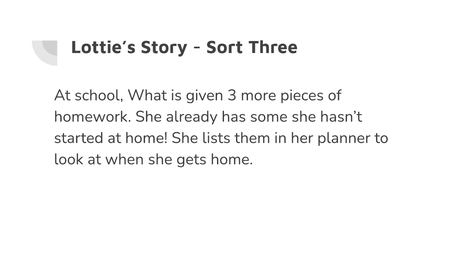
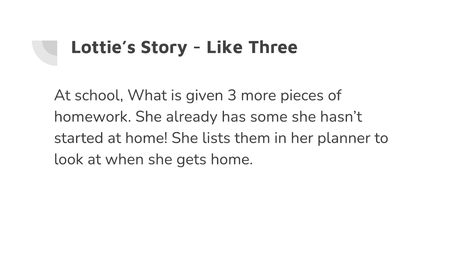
Sort: Sort -> Like
